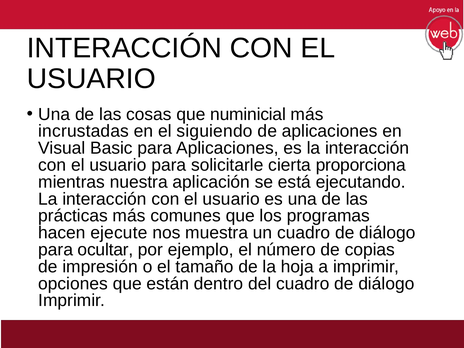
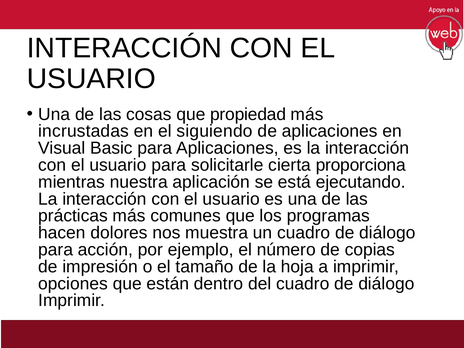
numinicial: numinicial -> propiedad
ejecute: ejecute -> dolores
ocultar: ocultar -> acción
